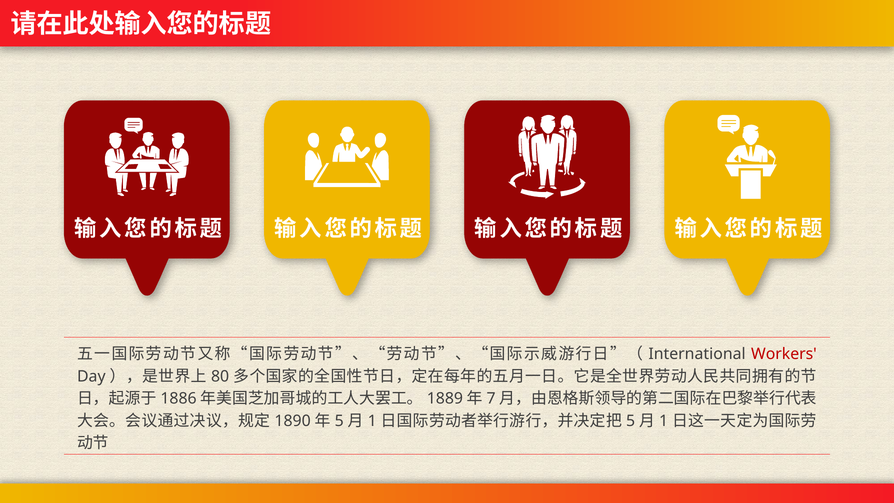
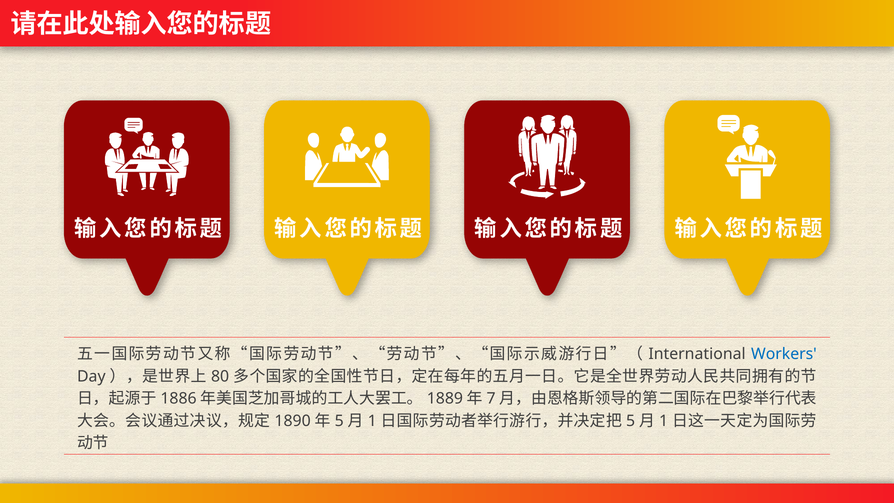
Workers colour: red -> blue
